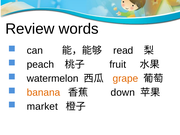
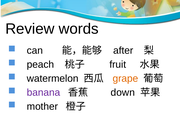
read: read -> after
banana colour: orange -> purple
market: market -> mother
